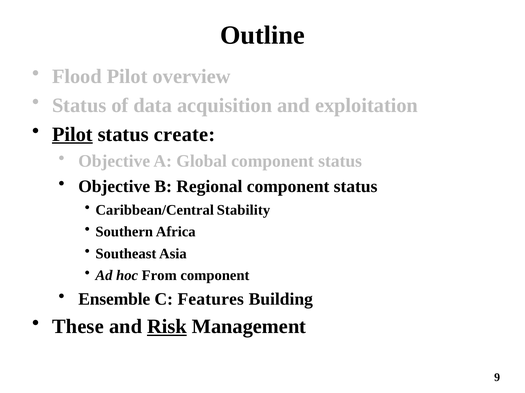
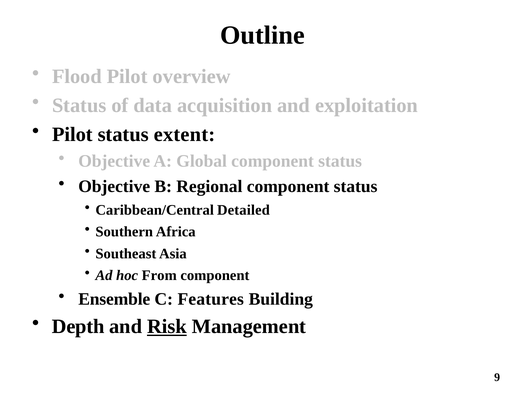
Pilot at (72, 135) underline: present -> none
create: create -> extent
Stability: Stability -> Detailed
These: These -> Depth
